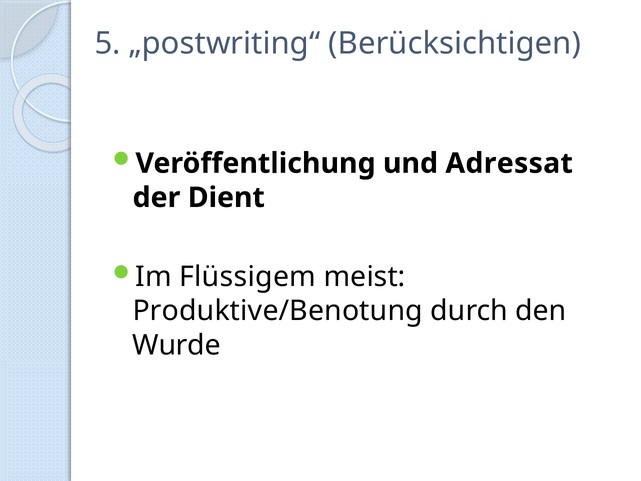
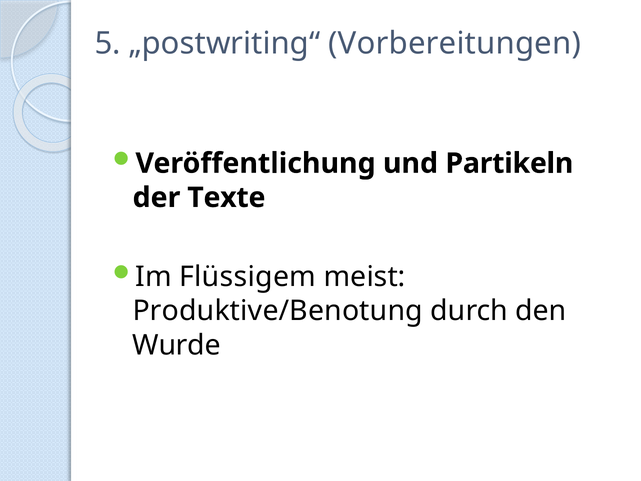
Berücksichtigen: Berücksichtigen -> Vorbereitungen
Adressat: Adressat -> Partikeln
Dient: Dient -> Texte
